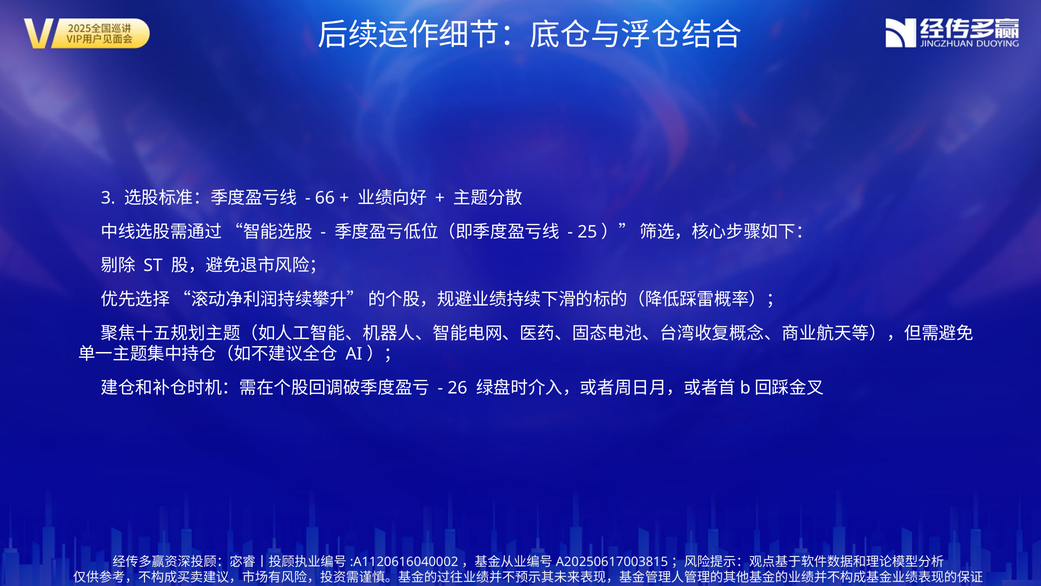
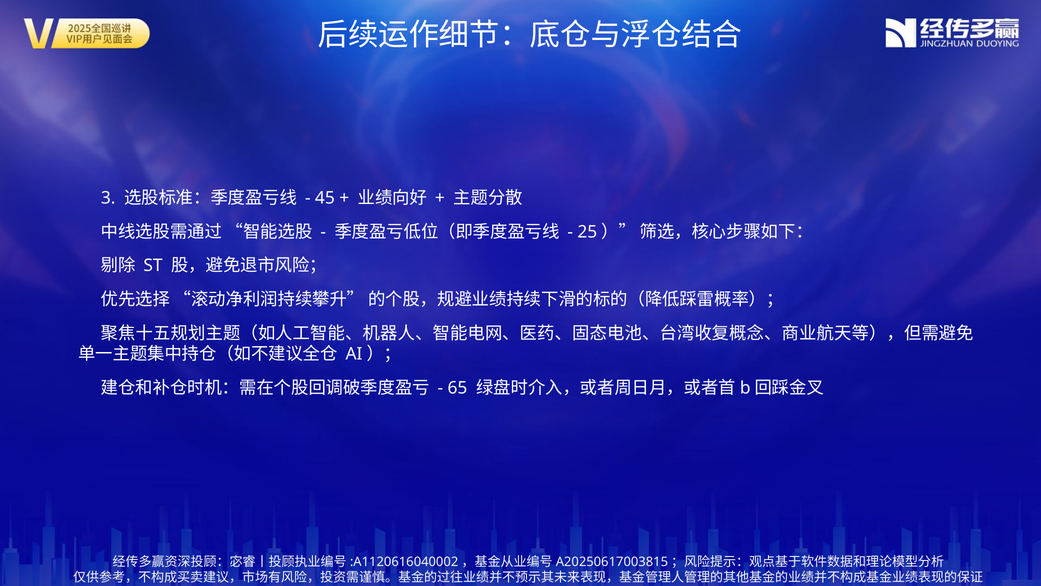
66: 66 -> 45
26: 26 -> 65
